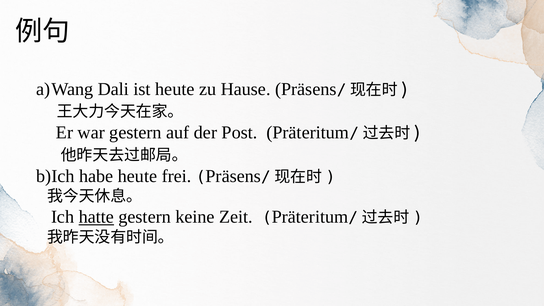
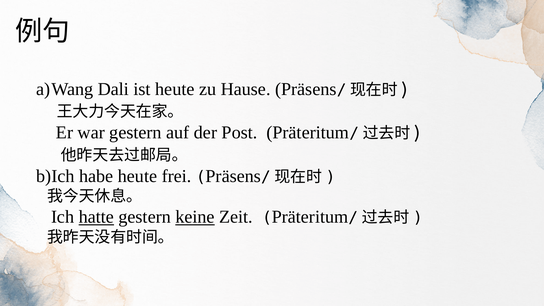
keine underline: none -> present
